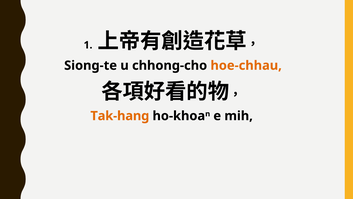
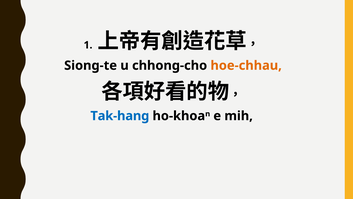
Tak-hang colour: orange -> blue
